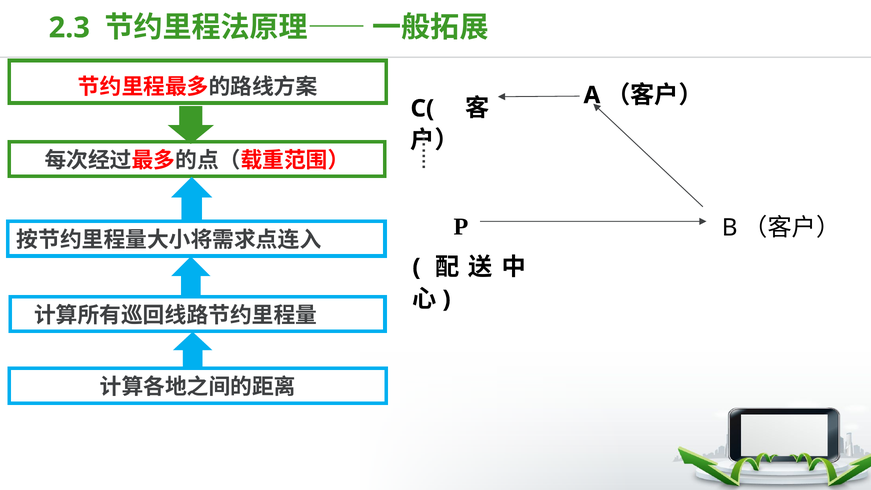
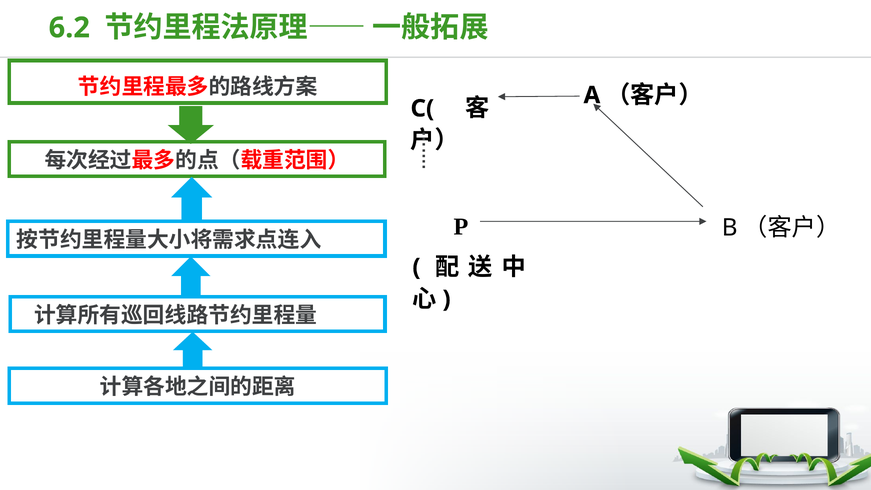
2.3: 2.3 -> 6.2
